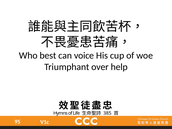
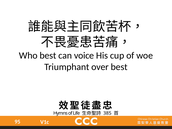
over help: help -> best
